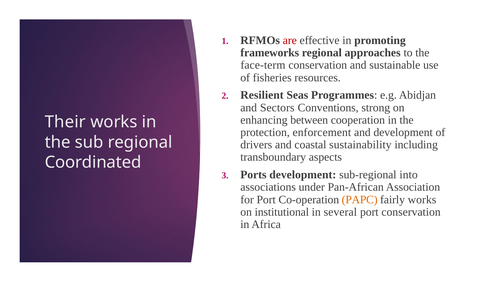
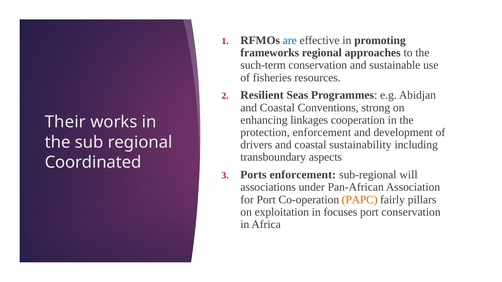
are colour: red -> blue
face-term: face-term -> such-term
Sectors at (277, 108): Sectors -> Coastal
between: between -> linkages
Ports development: development -> enforcement
into: into -> will
fairly works: works -> pillars
institutional: institutional -> exploitation
several: several -> focuses
